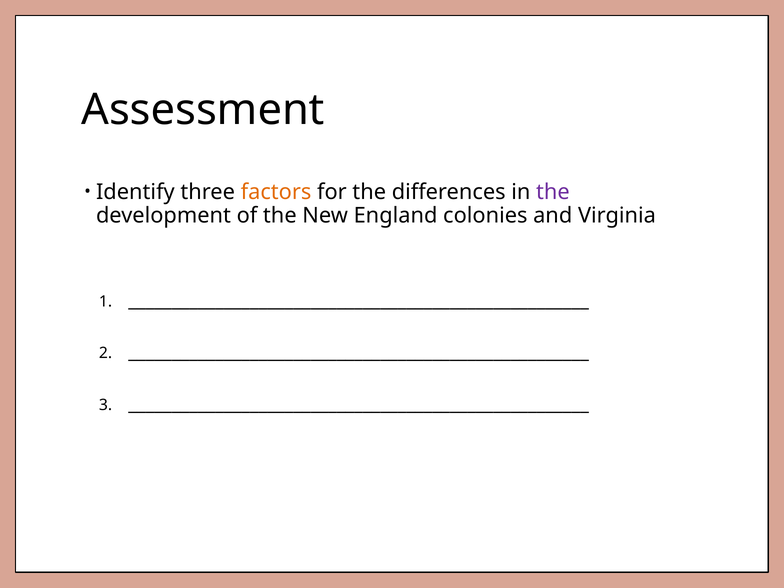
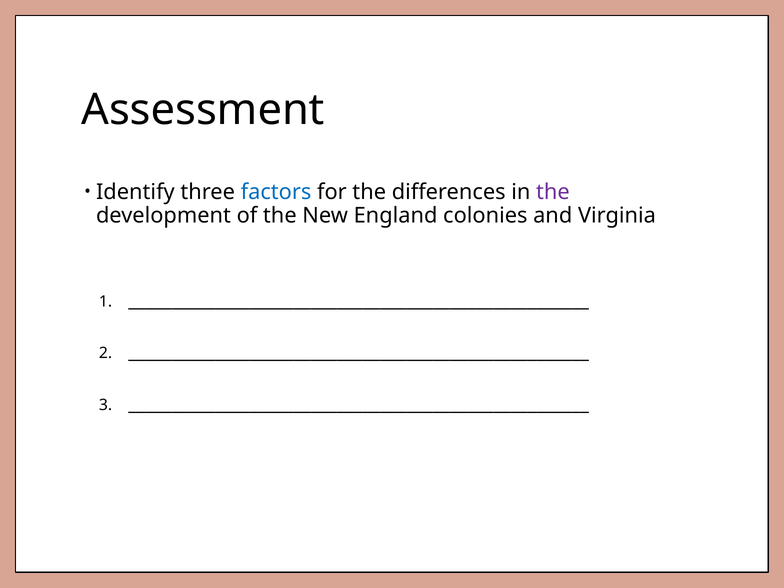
factors colour: orange -> blue
